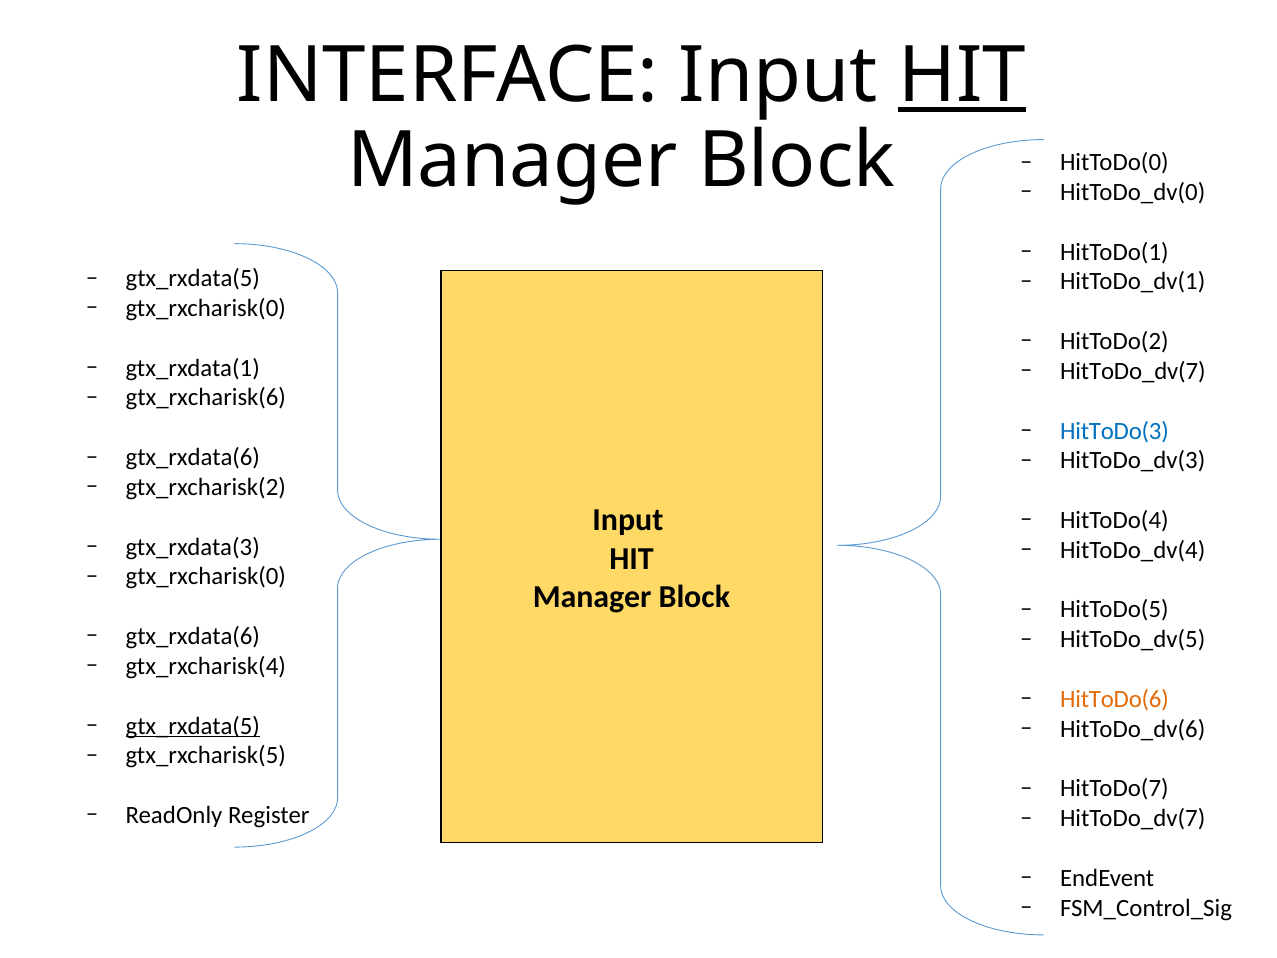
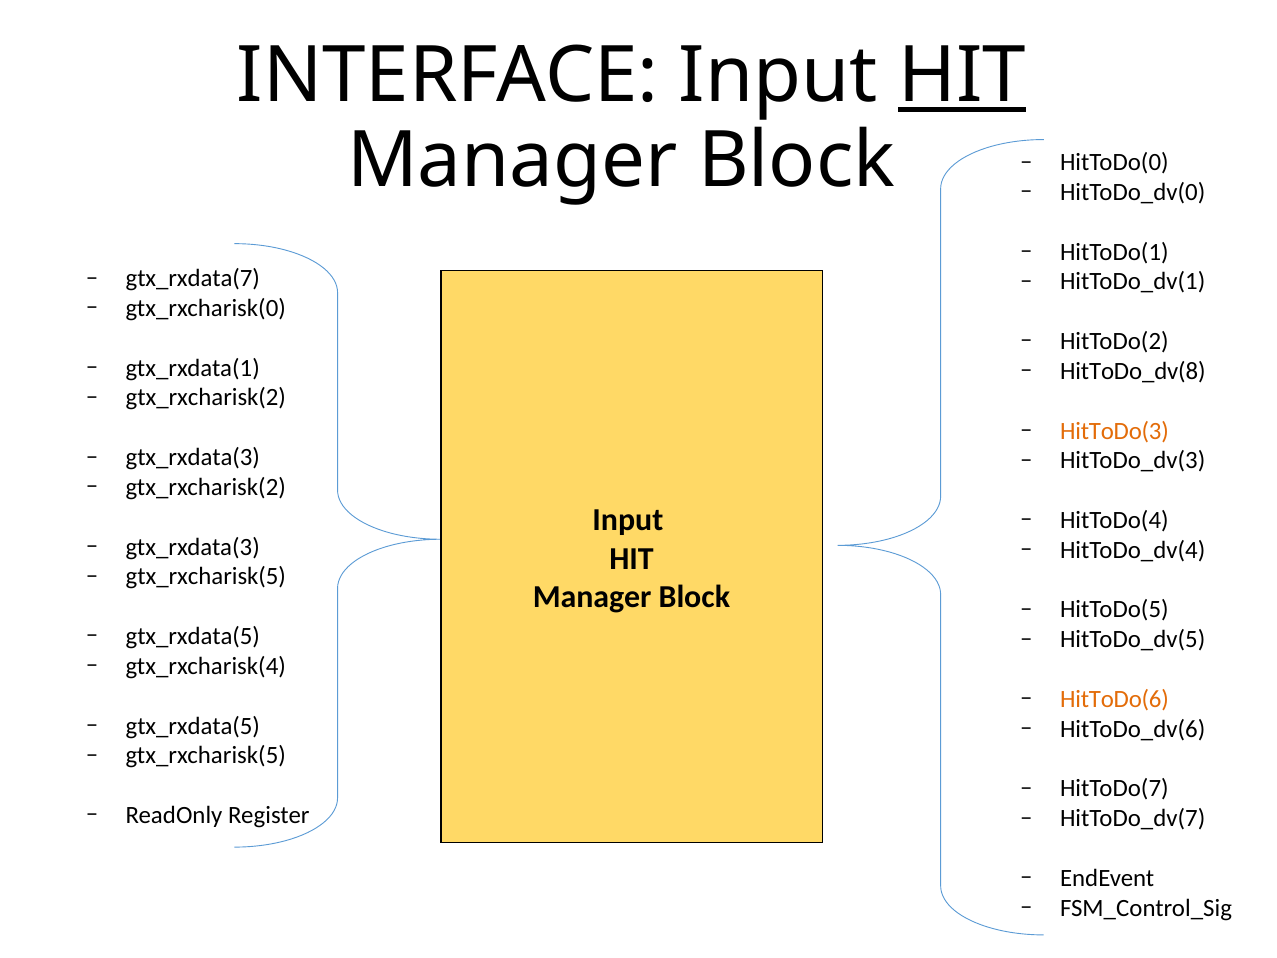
gtx_rxdata(5 at (193, 278): gtx_rxdata(5 -> gtx_rxdata(7
HitToDo_dv(7 at (1133, 371): HitToDo_dv(7 -> HitToDo_dv(8
gtx_rxcharisk(6 at (206, 398): gtx_rxcharisk(6 -> gtx_rxcharisk(2
HitToDo(3 colour: blue -> orange
gtx_rxdata(6 at (193, 457): gtx_rxdata(6 -> gtx_rxdata(3
gtx_rxcharisk(0 at (206, 577): gtx_rxcharisk(0 -> gtx_rxcharisk(5
gtx_rxdata(6 at (193, 636): gtx_rxdata(6 -> gtx_rxdata(5
gtx_rxdata(5 at (193, 726) underline: present -> none
